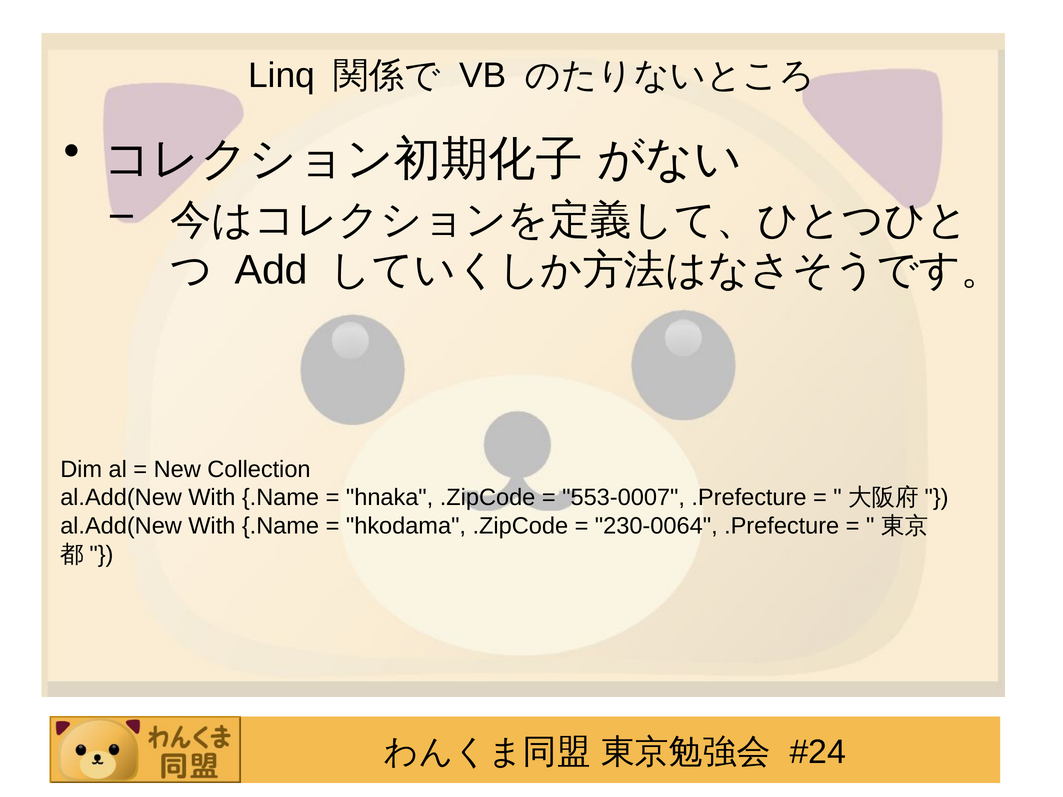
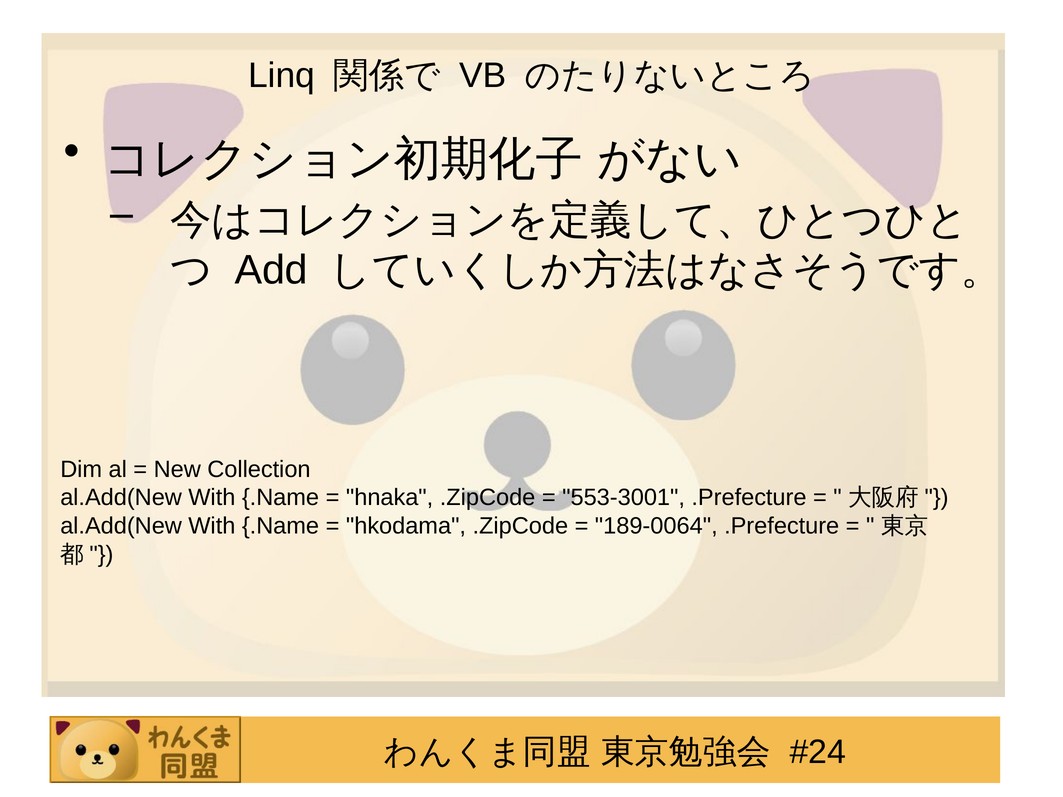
553-0007: 553-0007 -> 553-3001
230-0064: 230-0064 -> 189-0064
